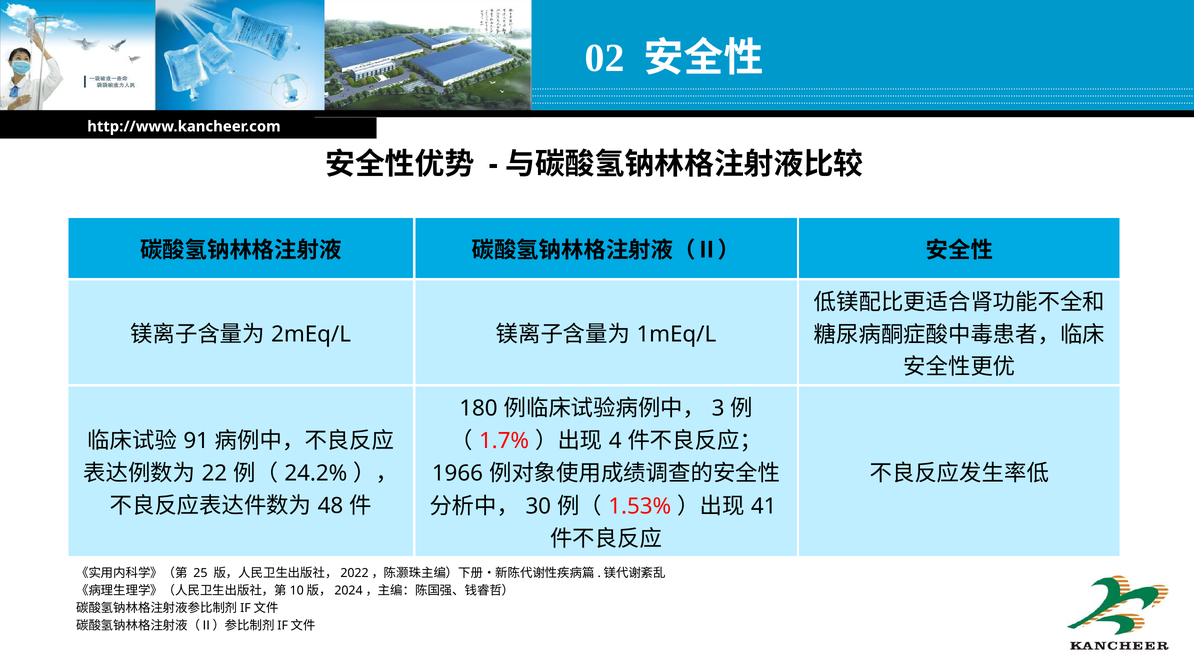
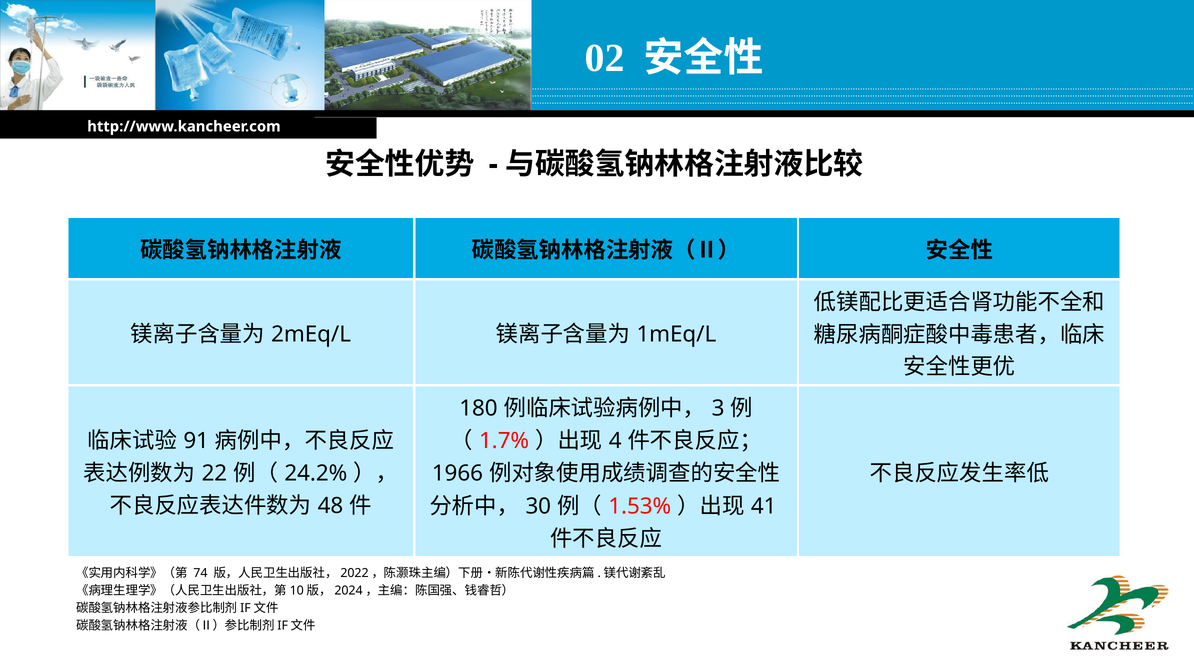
25: 25 -> 74
